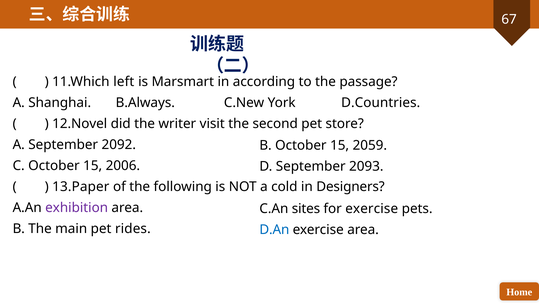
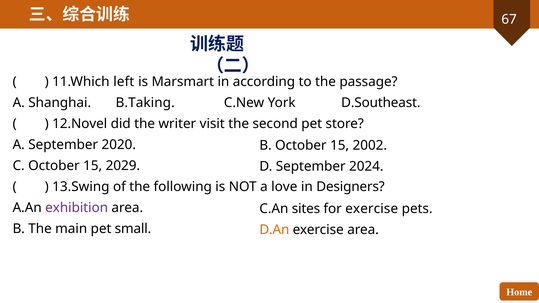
B.Always: B.Always -> B.Taking
D.Countries: D.Countries -> D.Southeast
2092: 2092 -> 2020
2059: 2059 -> 2002
2006: 2006 -> 2029
2093: 2093 -> 2024
13.Paper: 13.Paper -> 13.Swing
cold: cold -> love
rides: rides -> small
D.An colour: blue -> orange
